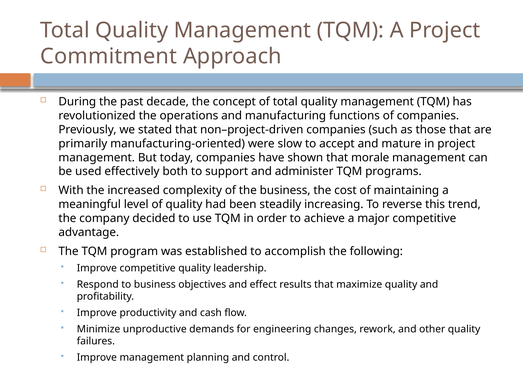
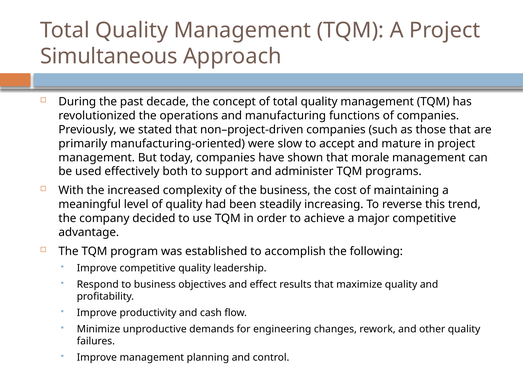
Commitment: Commitment -> Simultaneous
